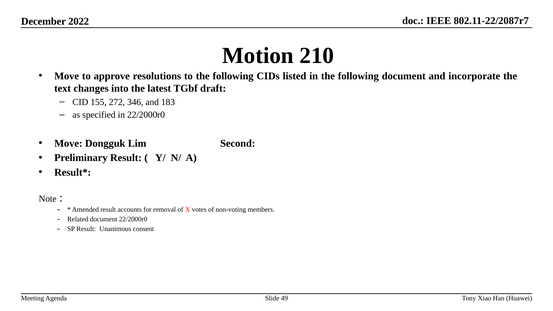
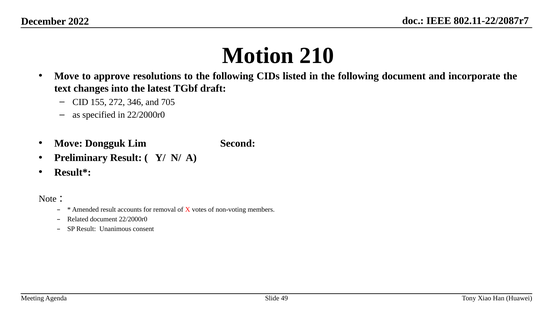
183: 183 -> 705
